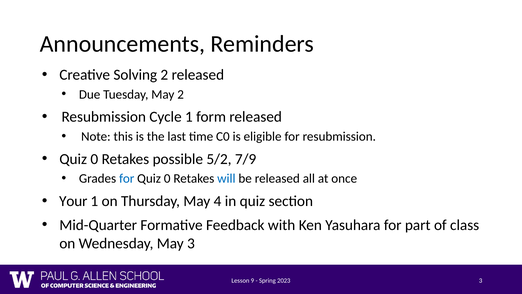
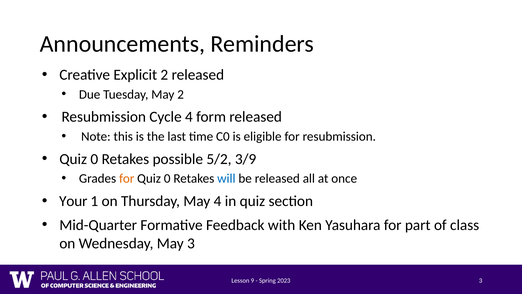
Solving: Solving -> Explicit
Cycle 1: 1 -> 4
7/9: 7/9 -> 3/9
for at (127, 178) colour: blue -> orange
